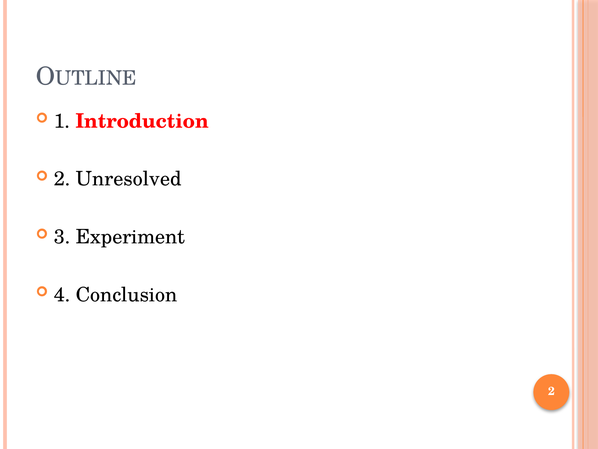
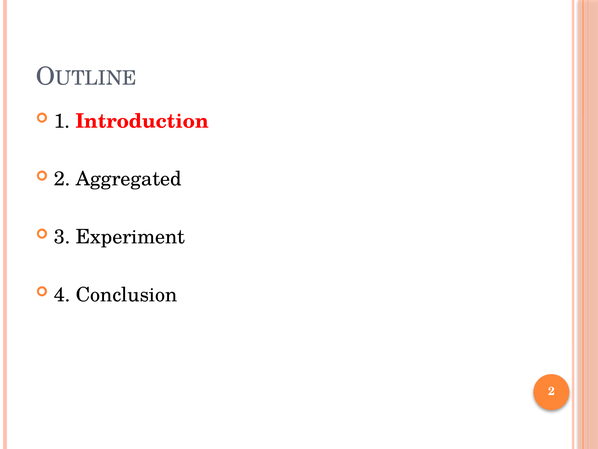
Unresolved: Unresolved -> Aggregated
